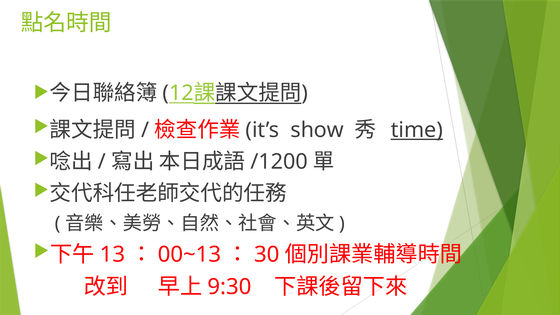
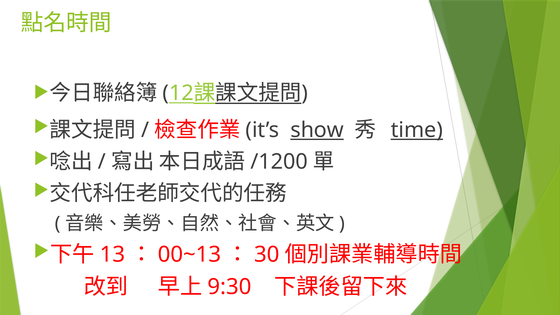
show underline: none -> present
